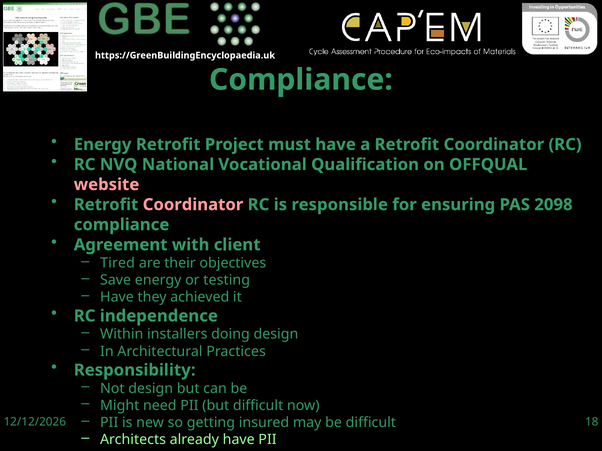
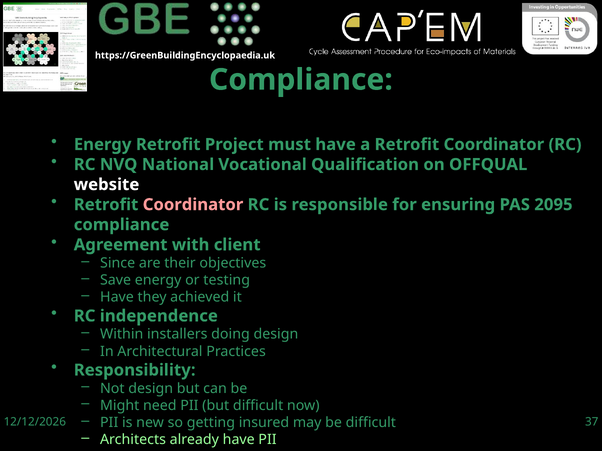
website colour: pink -> white
2098: 2098 -> 2095
Tired: Tired -> Since
18: 18 -> 37
